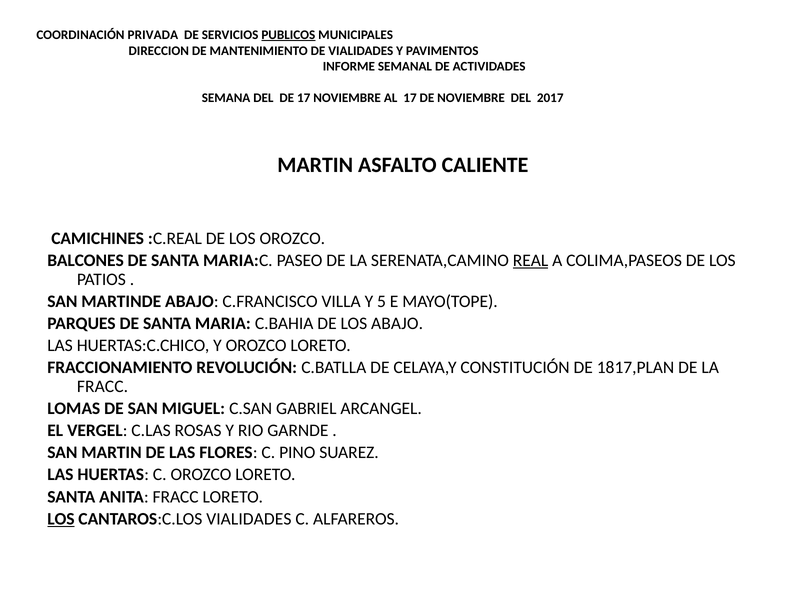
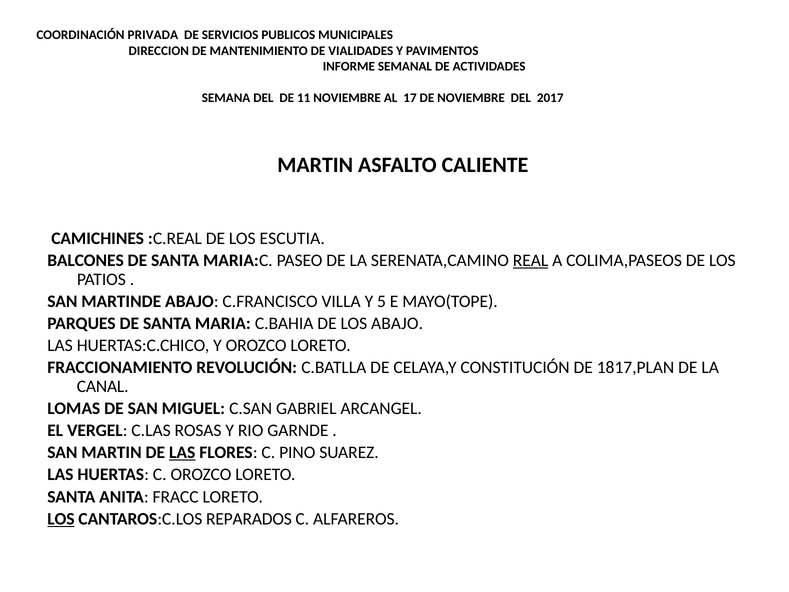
PUBLICOS underline: present -> none
DE 17: 17 -> 11
LOS OROZCO: OROZCO -> ESCUTIA
FRACC at (103, 386): FRACC -> CANAL
LAS at (182, 452) underline: none -> present
CANTAROS:C.LOS VIALIDADES: VIALIDADES -> REPARADOS
